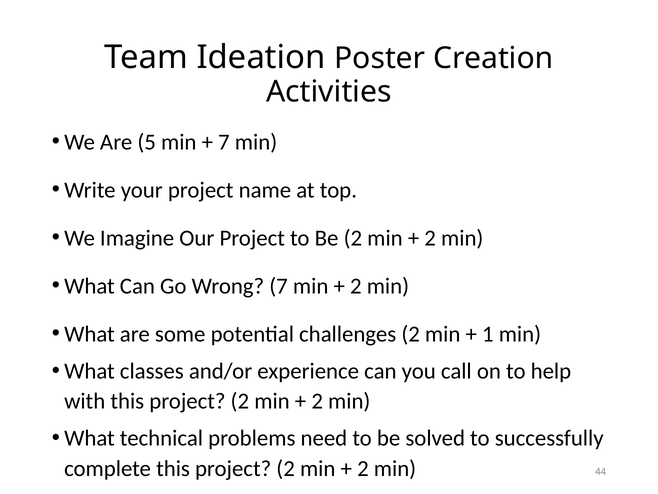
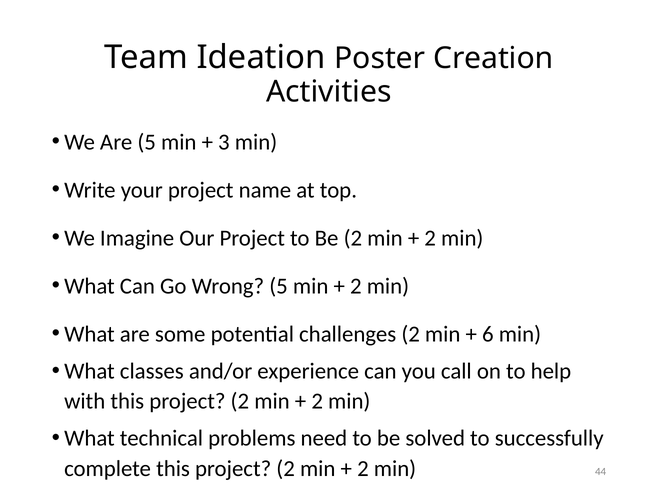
7 at (224, 142): 7 -> 3
Wrong 7: 7 -> 5
1: 1 -> 6
